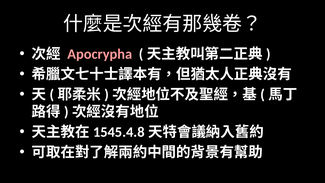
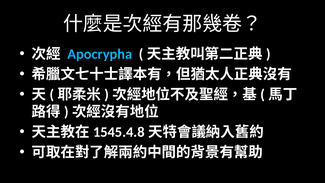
Apocrypha colour: pink -> light blue
